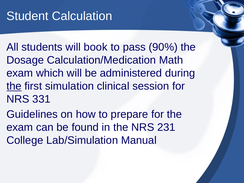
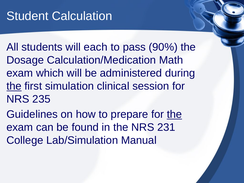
book: book -> each
331: 331 -> 235
the at (174, 114) underline: none -> present
